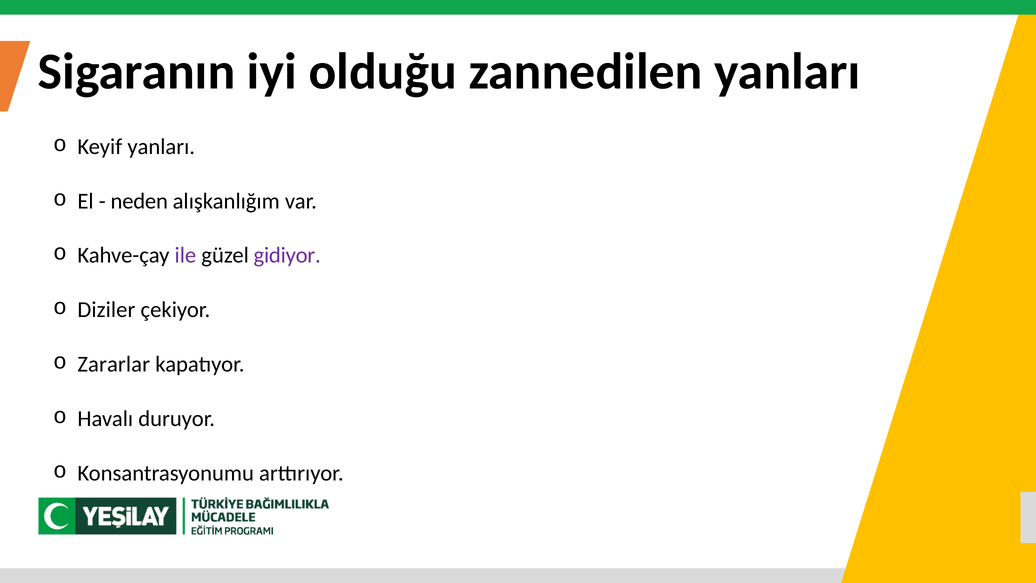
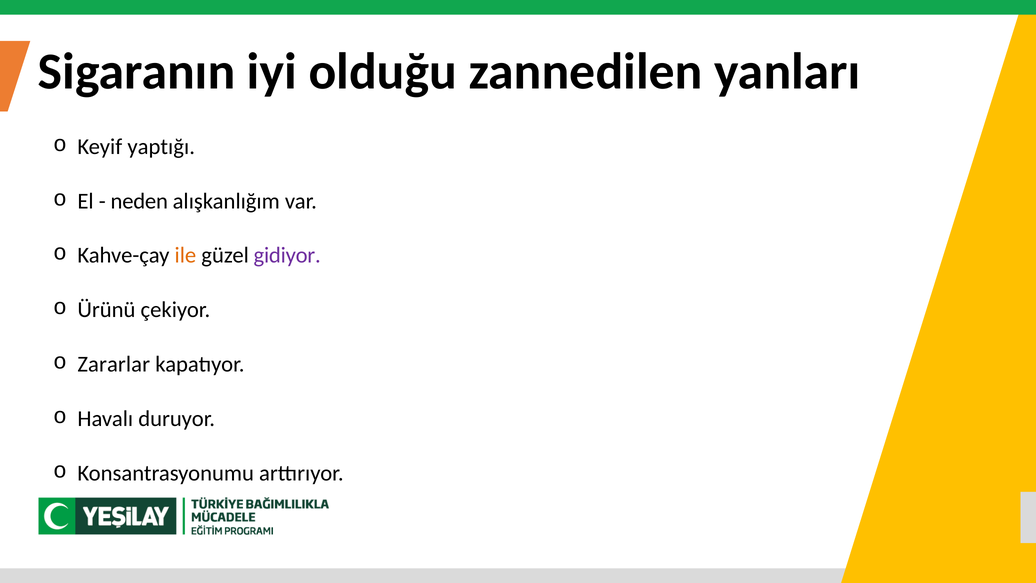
Keyif yanları: yanları -> yaptığı
ile colour: purple -> orange
Diziler: Diziler -> Ürünü
